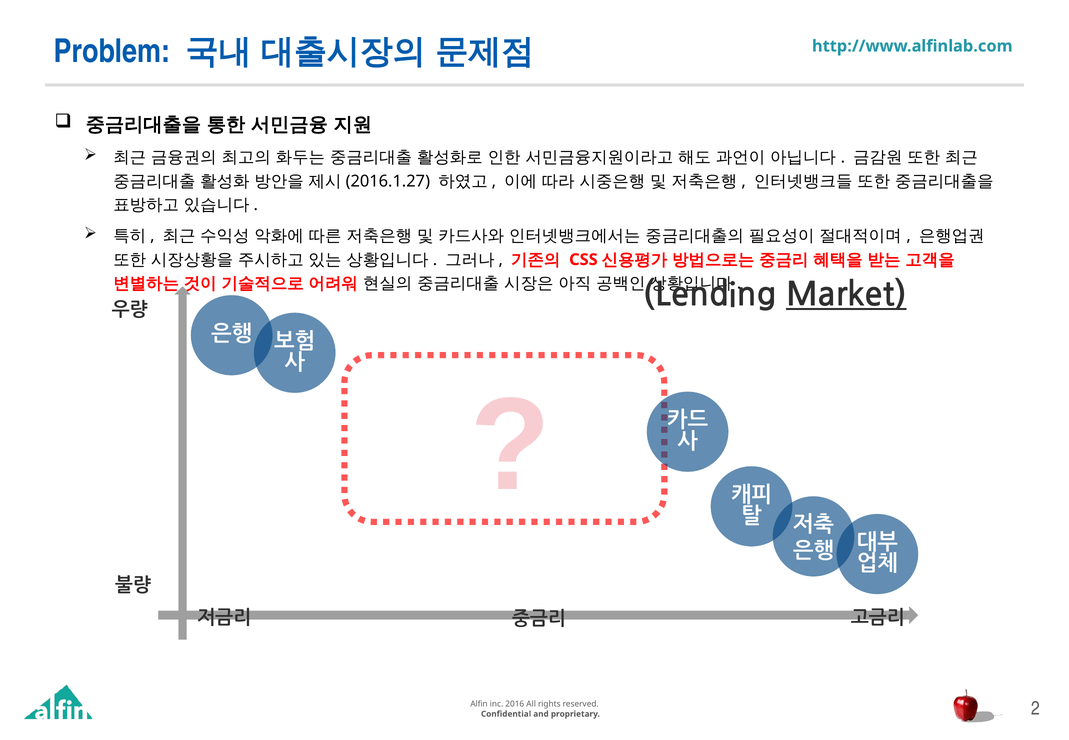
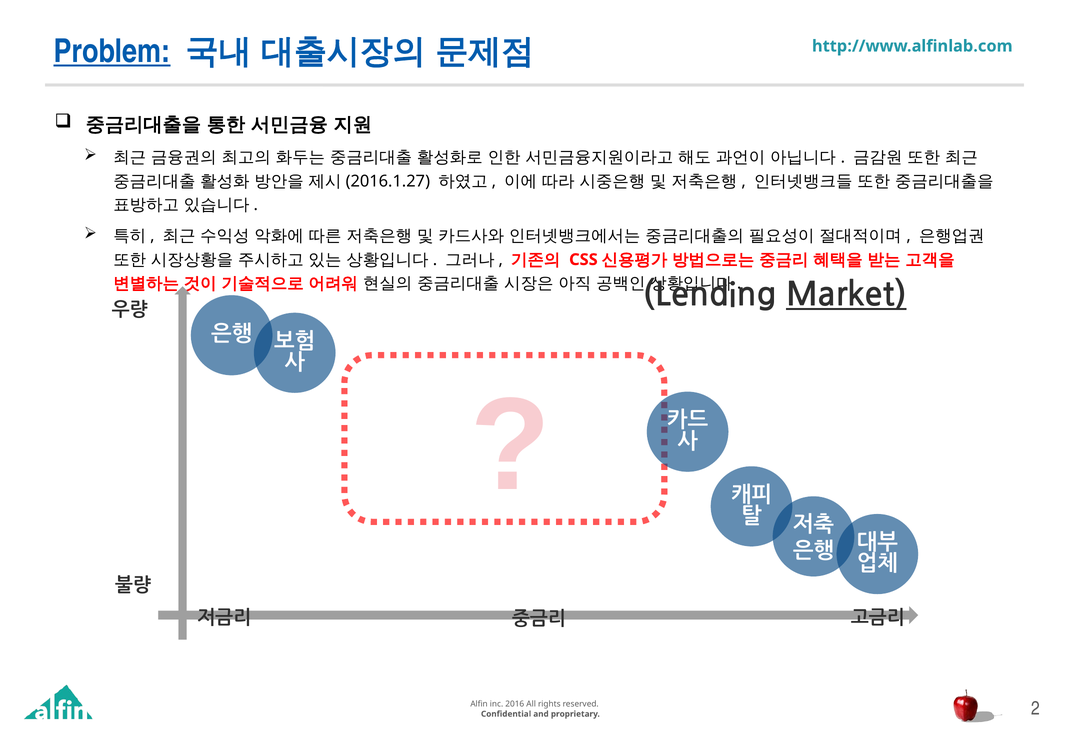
Problem underline: none -> present
